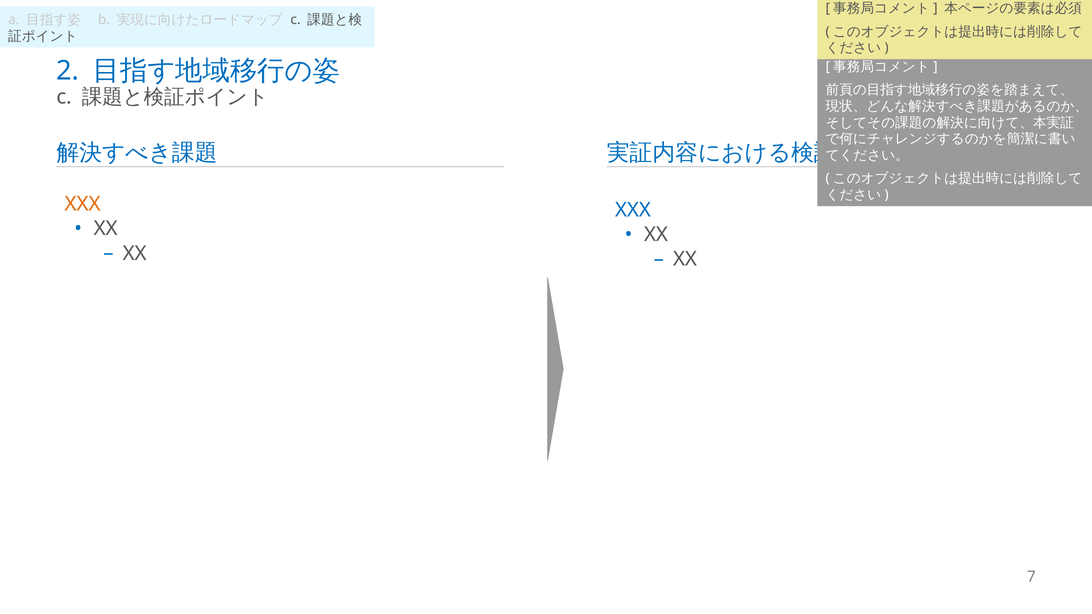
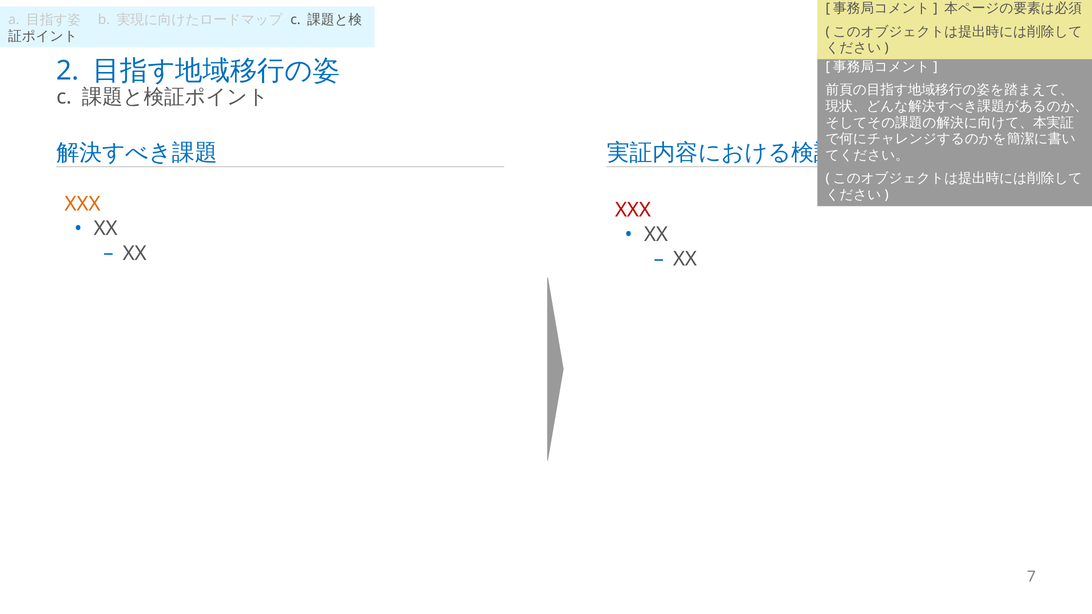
XXX at (633, 210) colour: blue -> red
